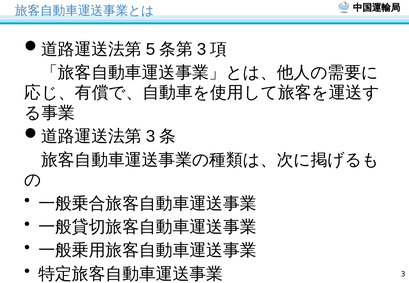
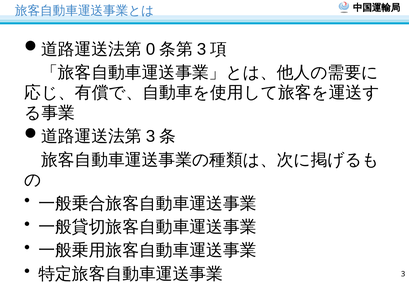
5: 5 -> 0
